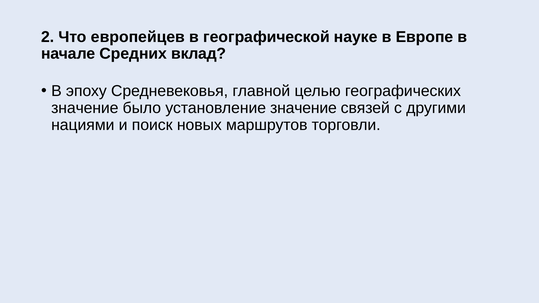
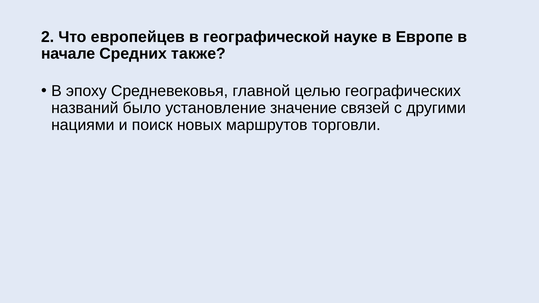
вклад: вклад -> также
значение at (85, 108): значение -> названий
